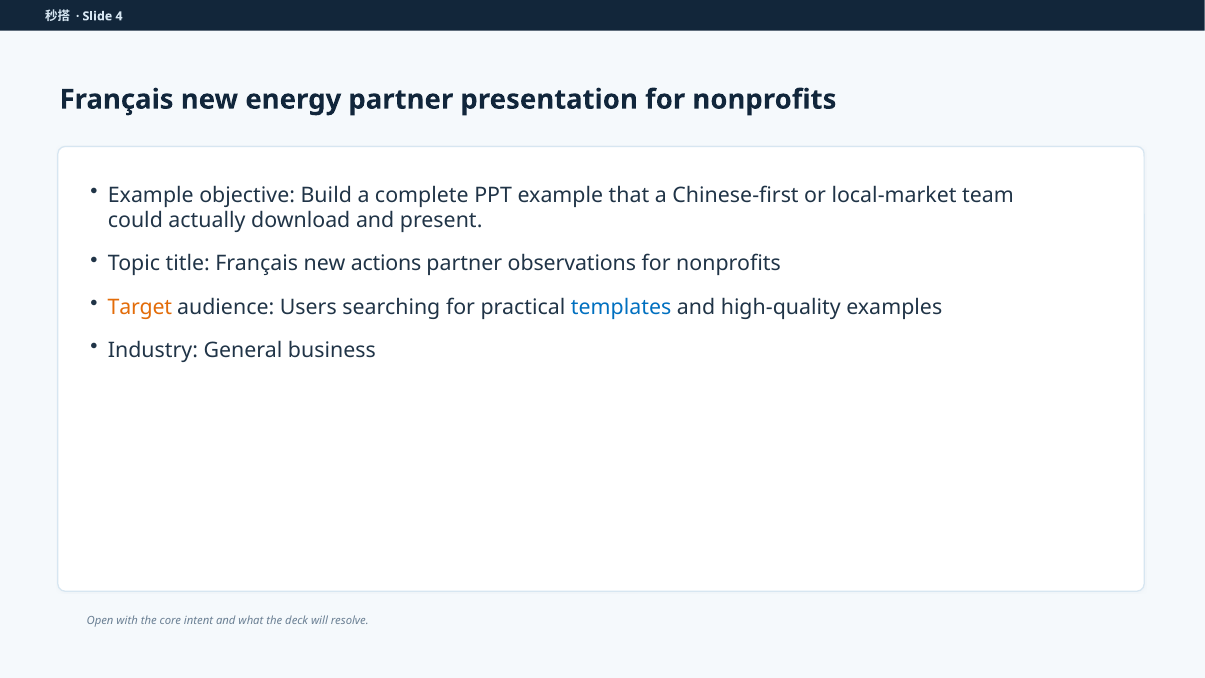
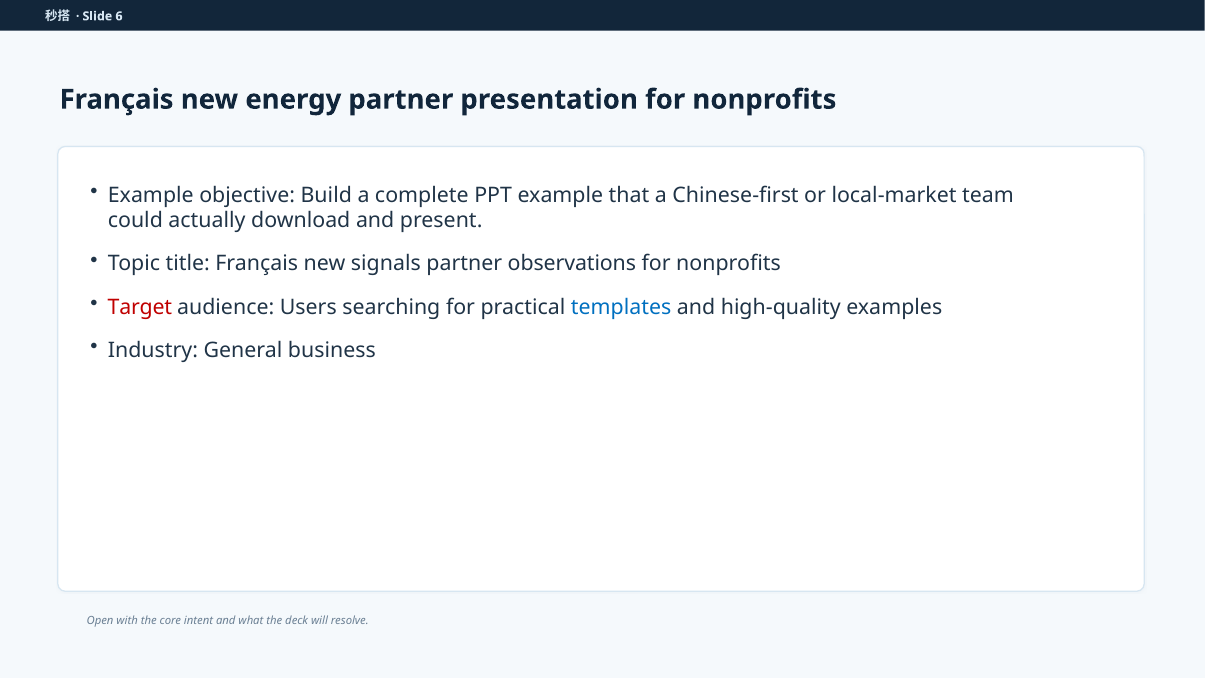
4: 4 -> 6
actions: actions -> signals
Target colour: orange -> red
